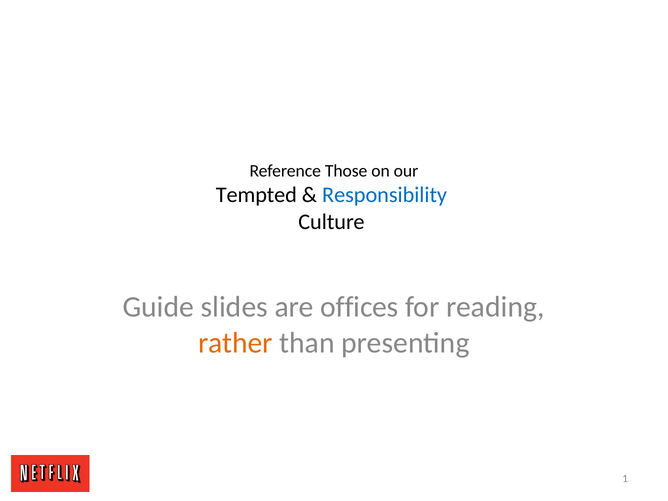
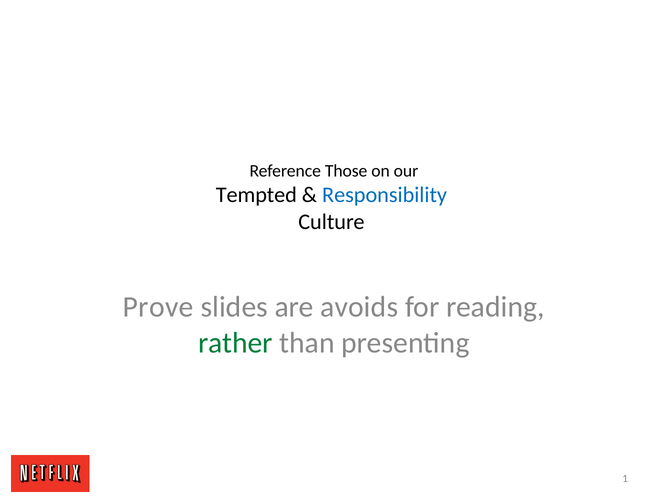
Guide: Guide -> Prove
offices: offices -> avoids
rather colour: orange -> green
